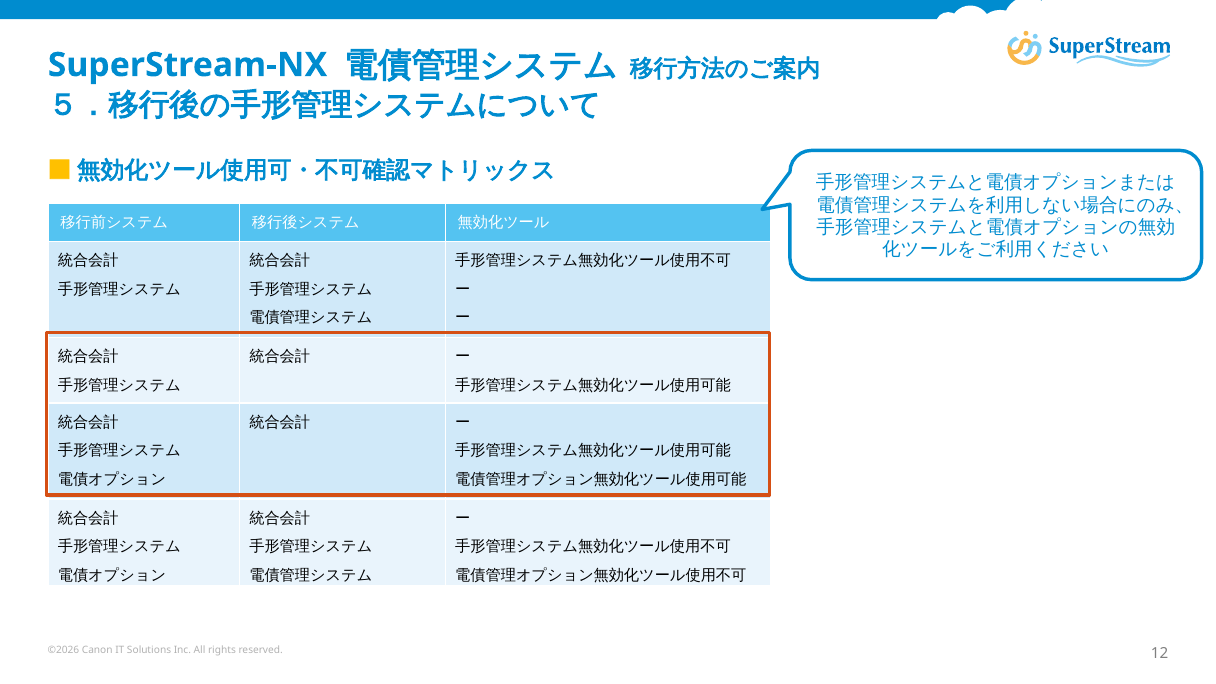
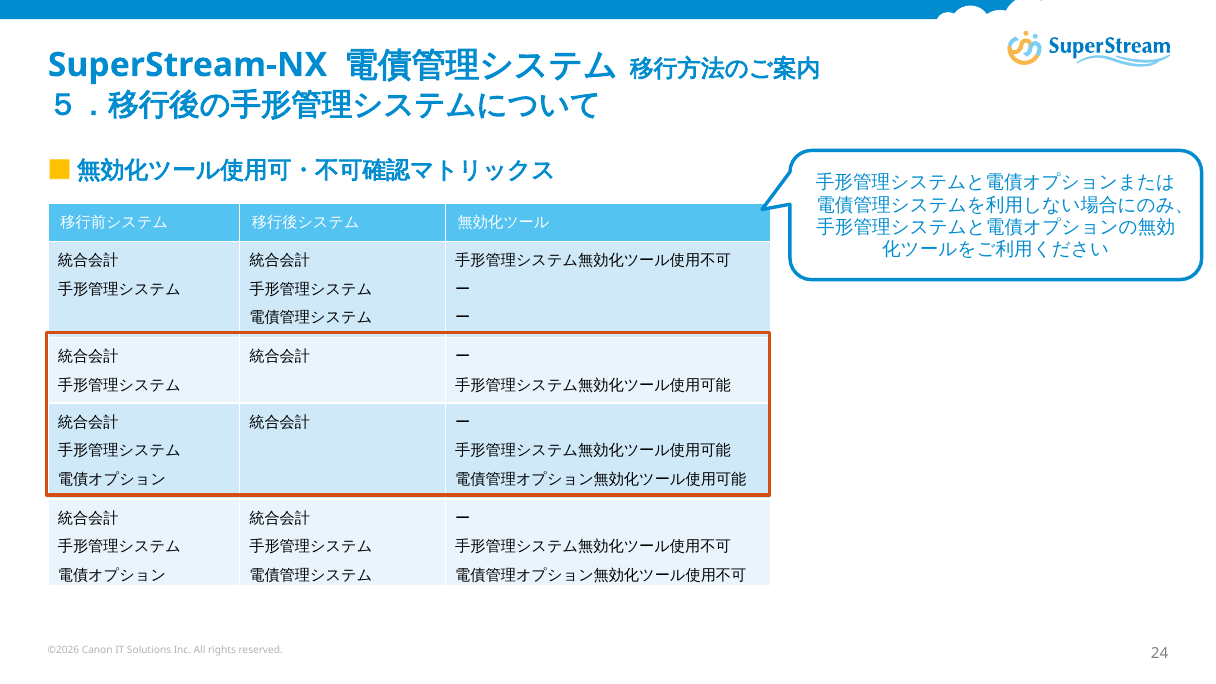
12: 12 -> 24
